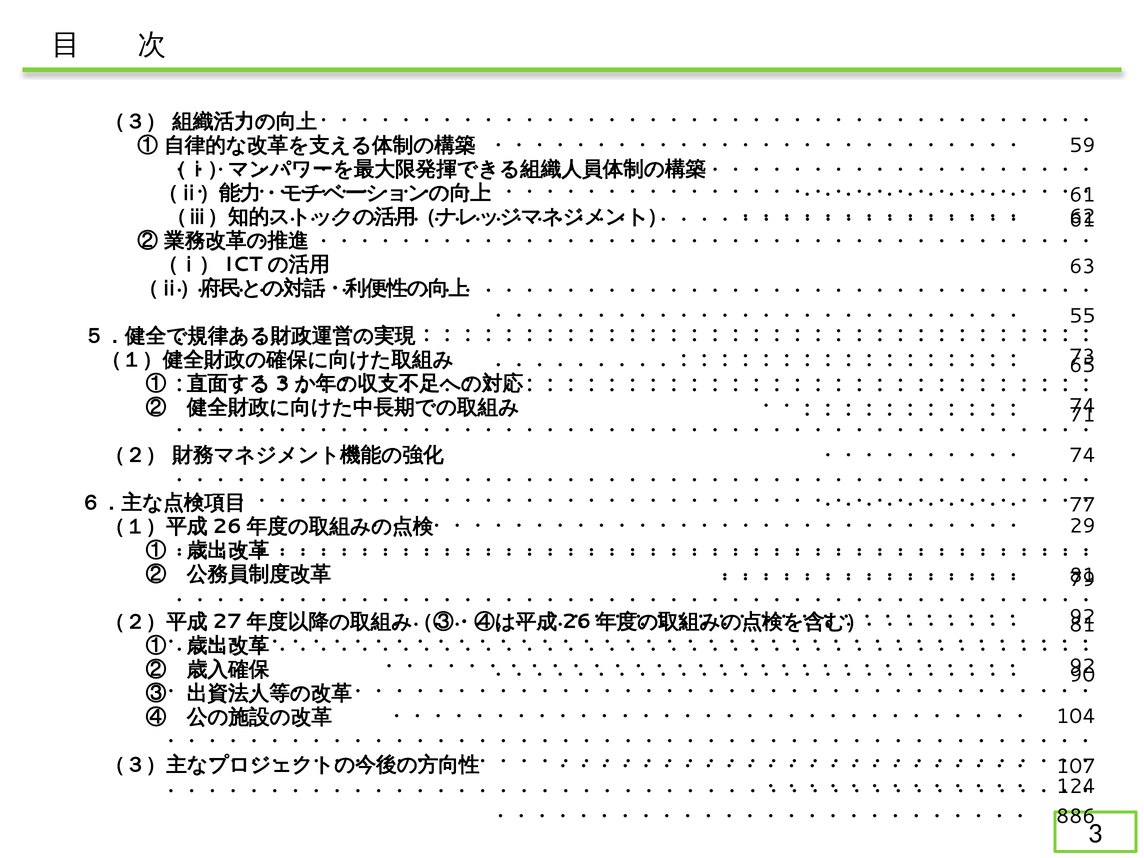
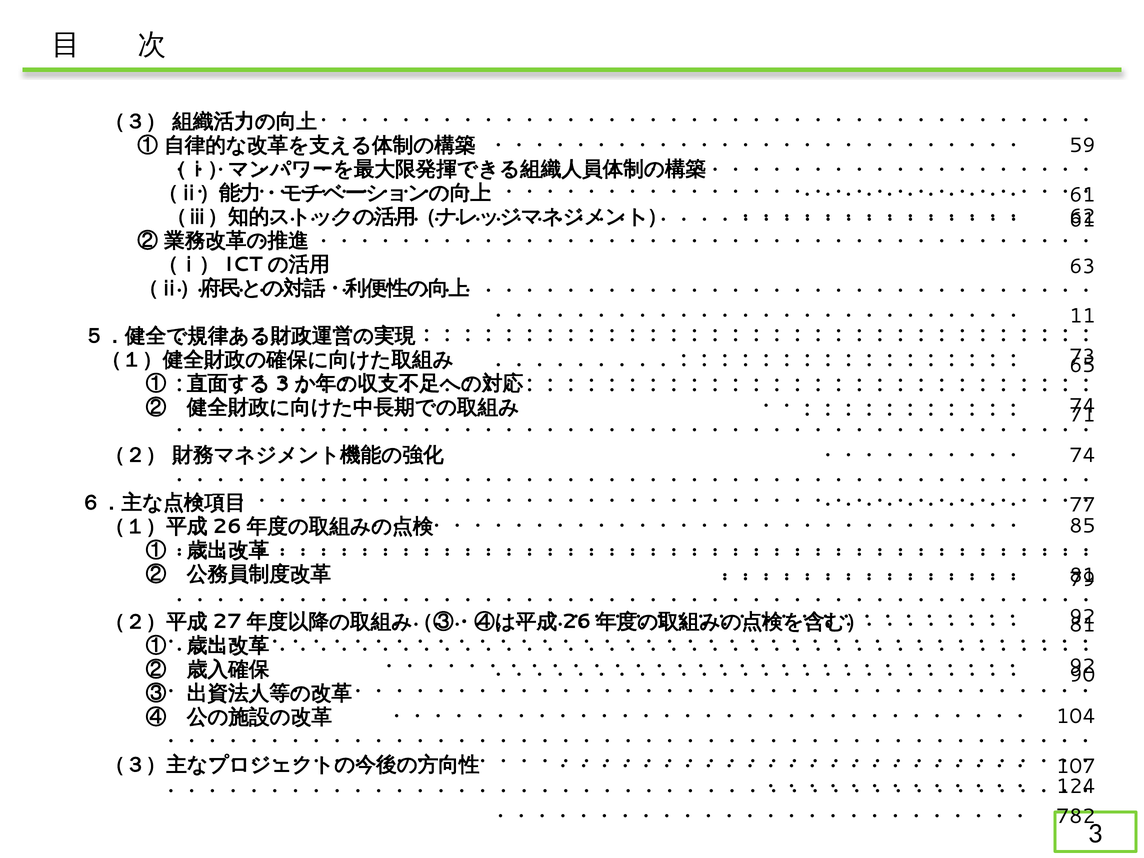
55: 55 -> 11
29: 29 -> 85
886: 886 -> 782
